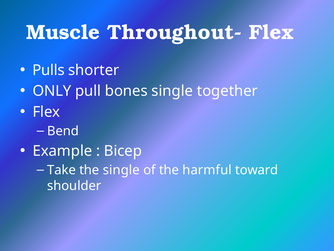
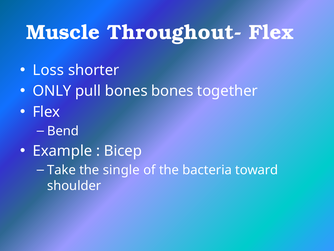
Pulls: Pulls -> Loss
bones single: single -> bones
harmful: harmful -> bacteria
